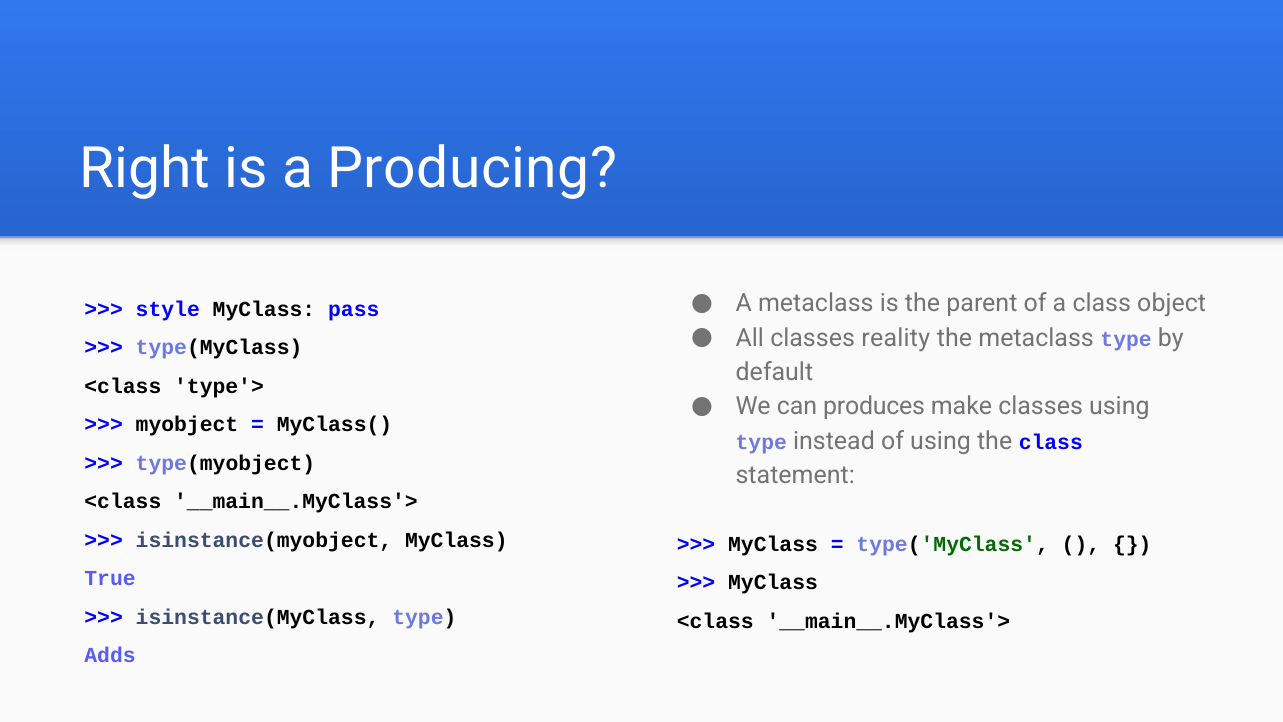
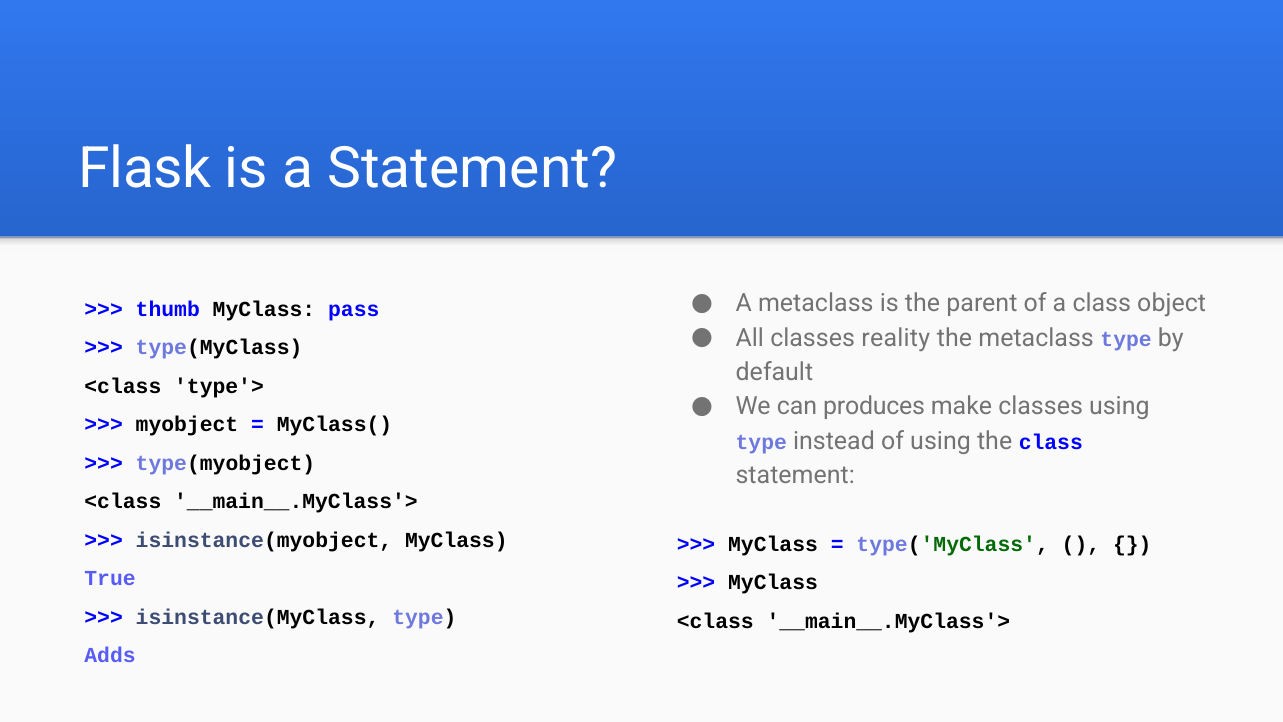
Right: Right -> Flask
a Producing: Producing -> Statement
style: style -> thumb
